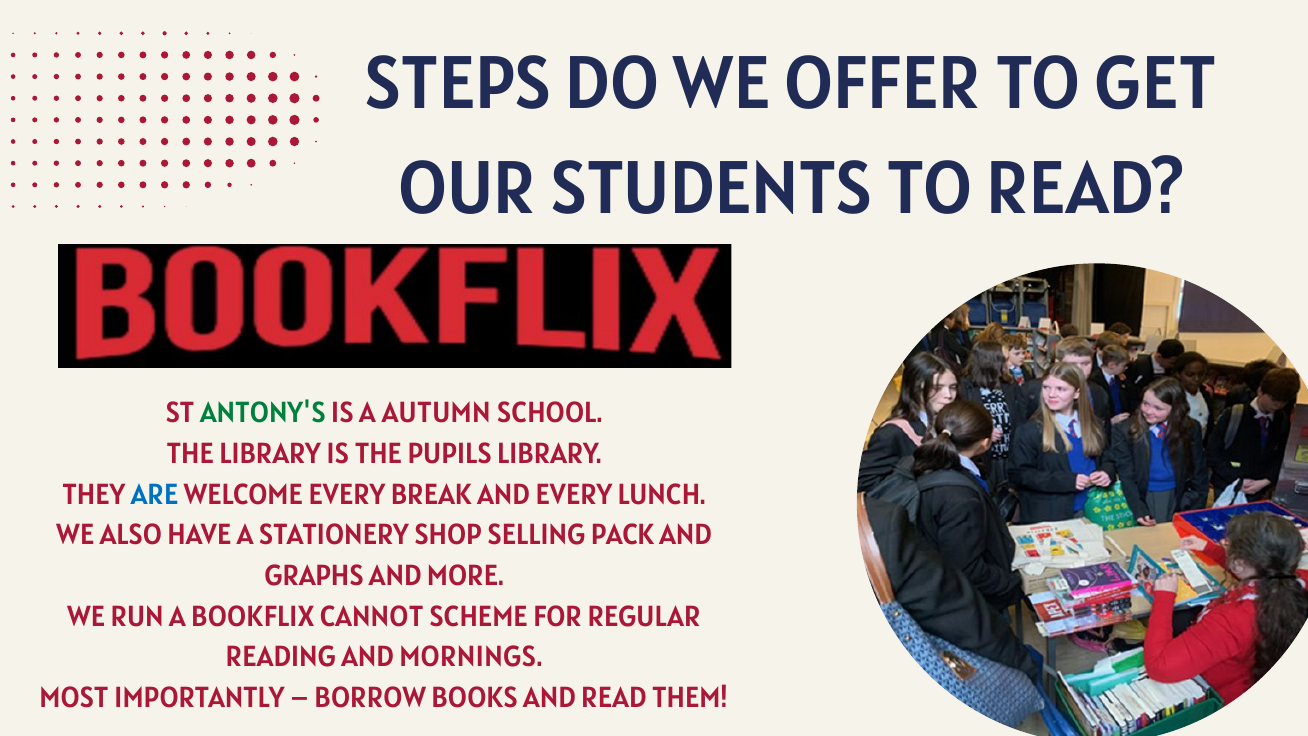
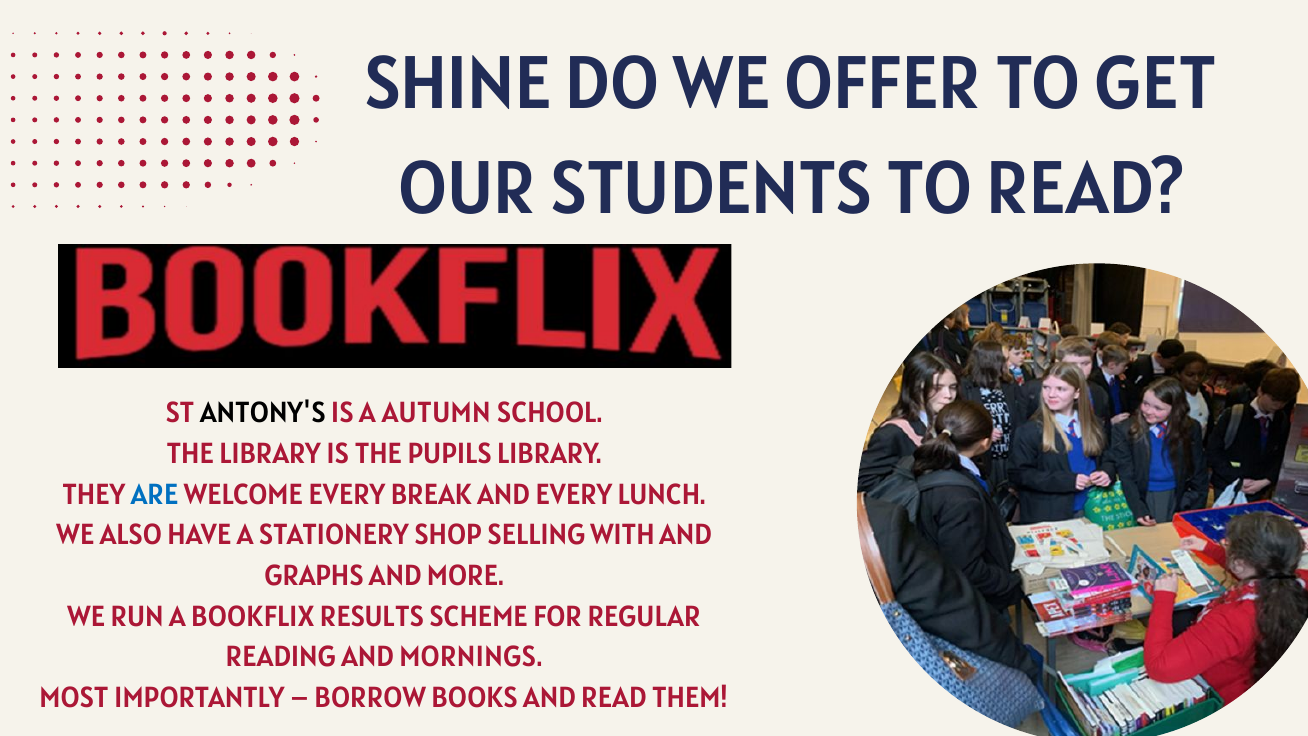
STEPS: STEPS -> SHINE
ANTONY'S colour: green -> black
PACK: PACK -> WITH
CANNOT: CANNOT -> RESULTS
